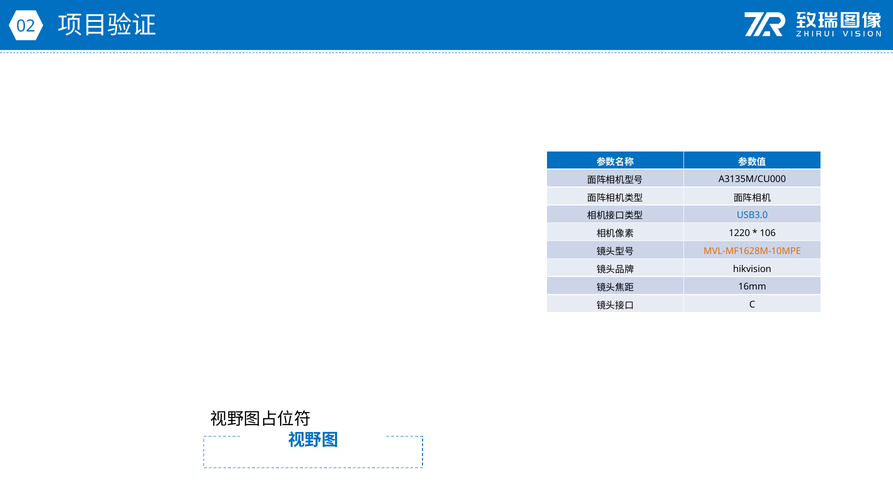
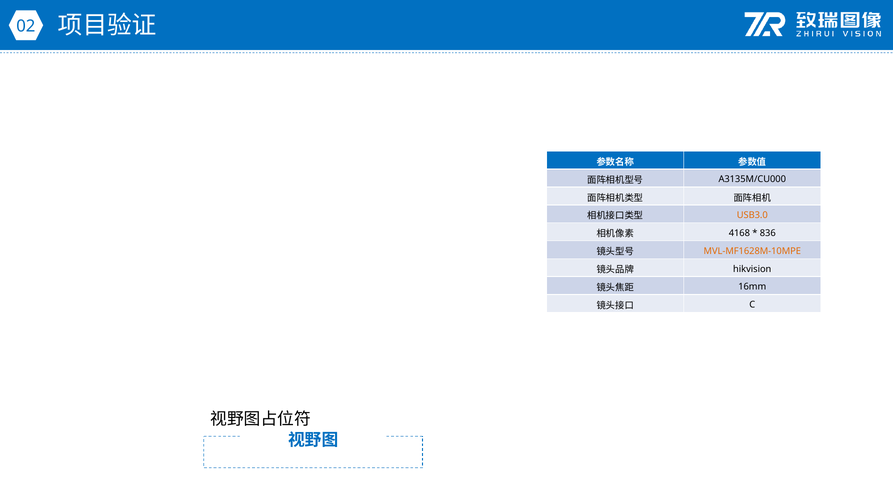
USB3.0 colour: blue -> orange
1220: 1220 -> 4168
106: 106 -> 836
